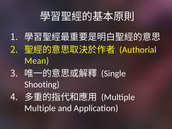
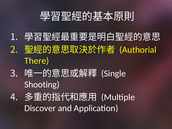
Mean: Mean -> There
Multiple at (40, 108): Multiple -> Discover
